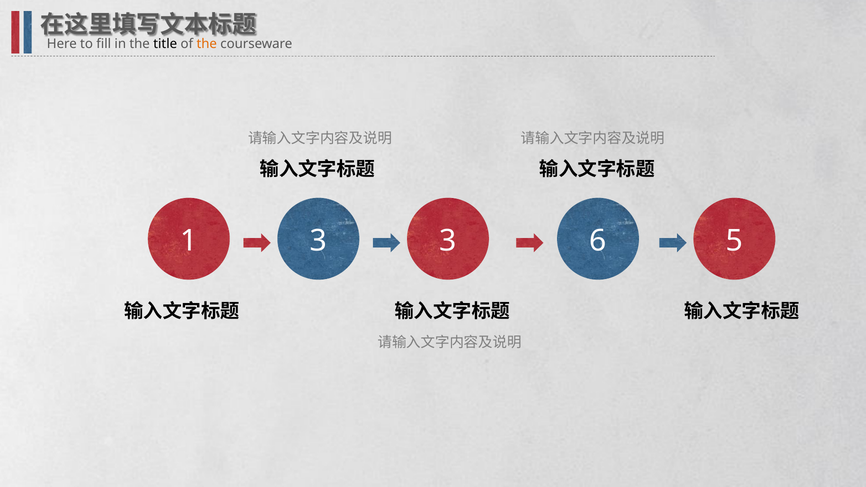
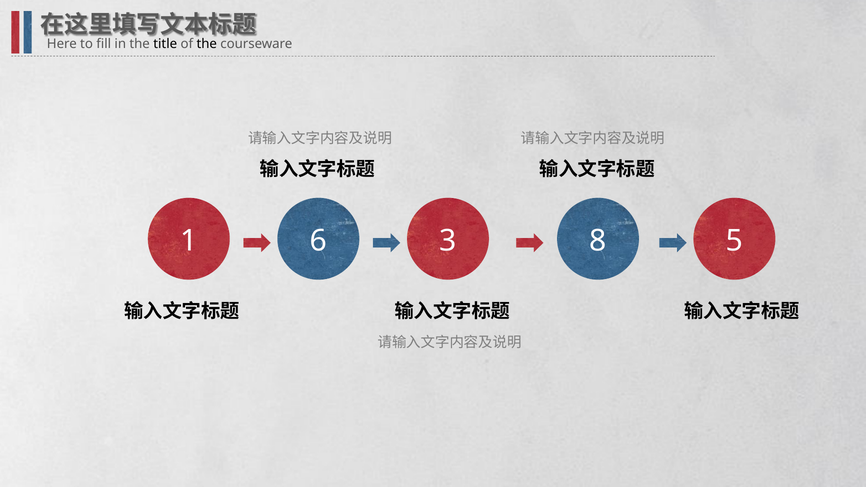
the at (207, 44) colour: orange -> black
1 3: 3 -> 6
6: 6 -> 8
